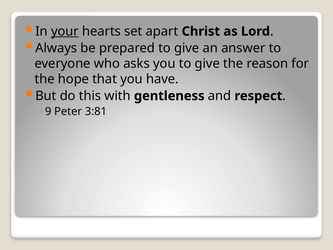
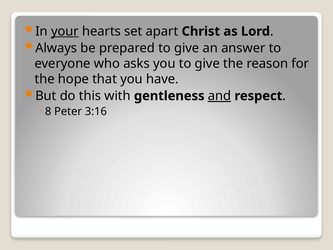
and underline: none -> present
9: 9 -> 8
3:81: 3:81 -> 3:16
